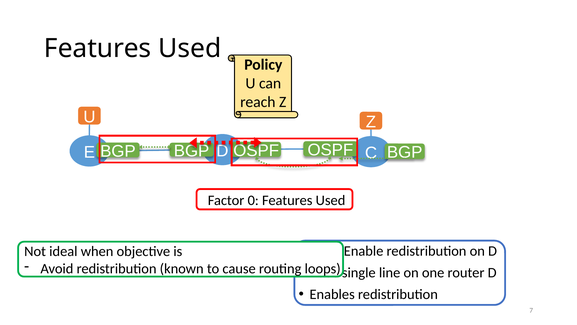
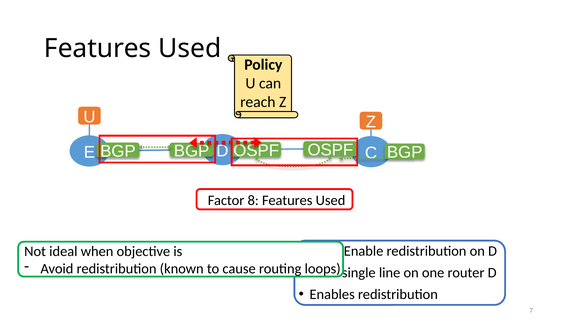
0: 0 -> 8
